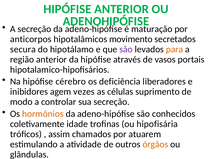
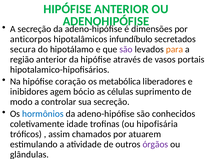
maturação: maturação -> dimensões
movimento: movimento -> infundíbulo
cérebro: cérebro -> coração
deficiência: deficiência -> metabólica
vezes: vezes -> bócio
hormônios colour: orange -> blue
órgãos colour: orange -> purple
